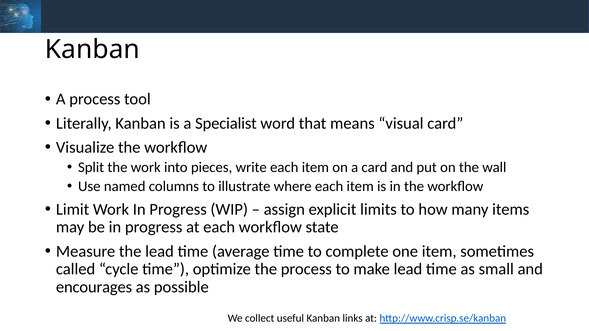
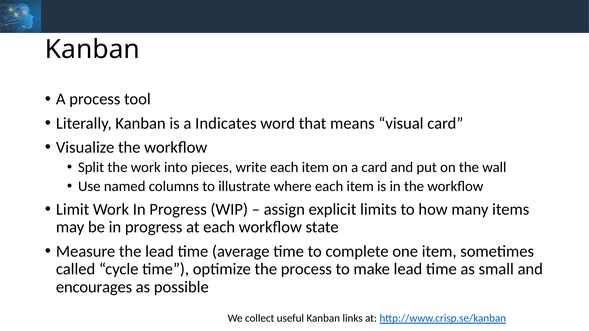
Specialist: Specialist -> Indicates
